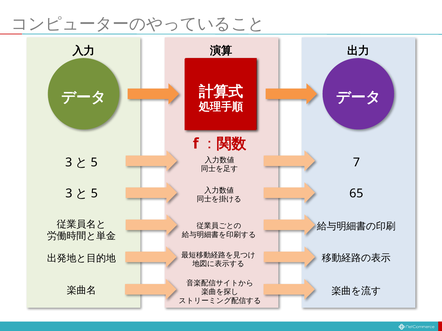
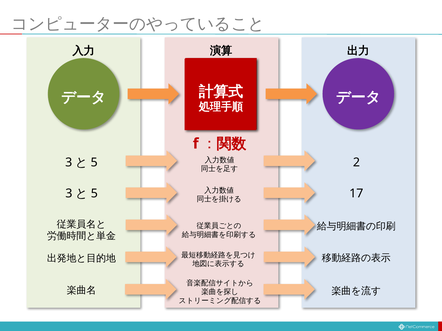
7: 7 -> 2
65: 65 -> 17
